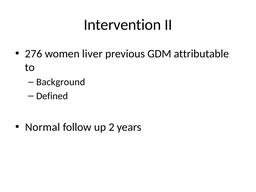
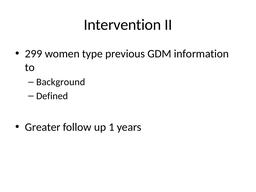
276: 276 -> 299
liver: liver -> type
attributable: attributable -> information
Normal: Normal -> Greater
2: 2 -> 1
